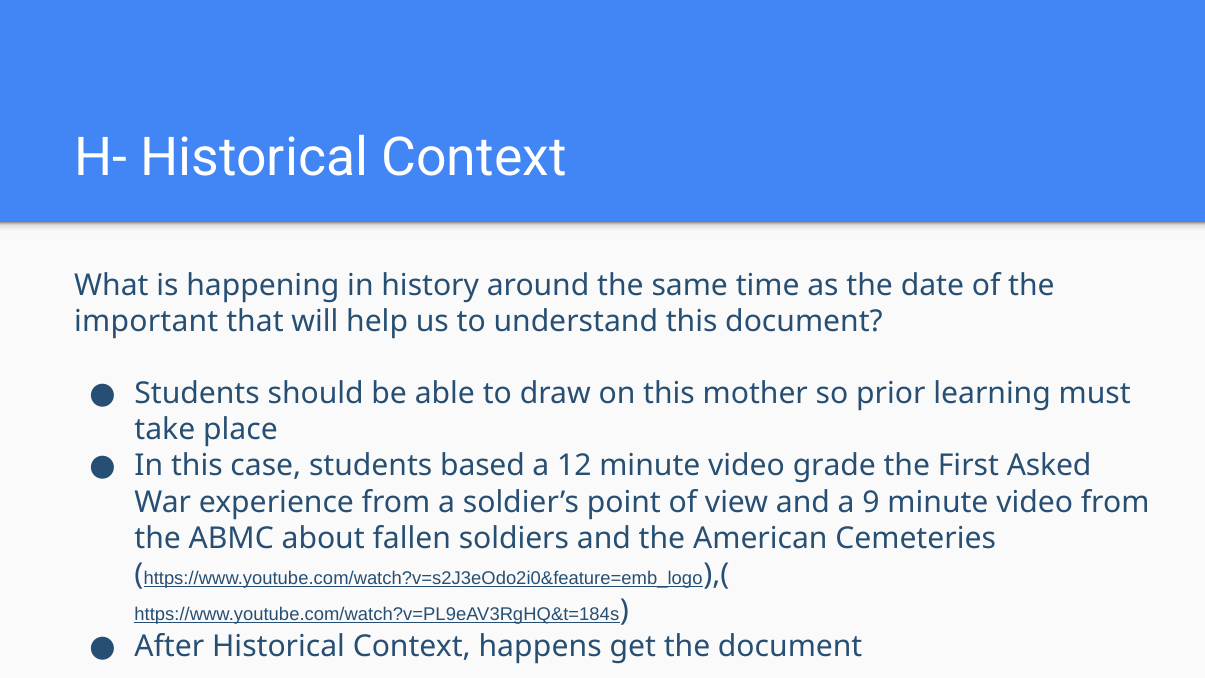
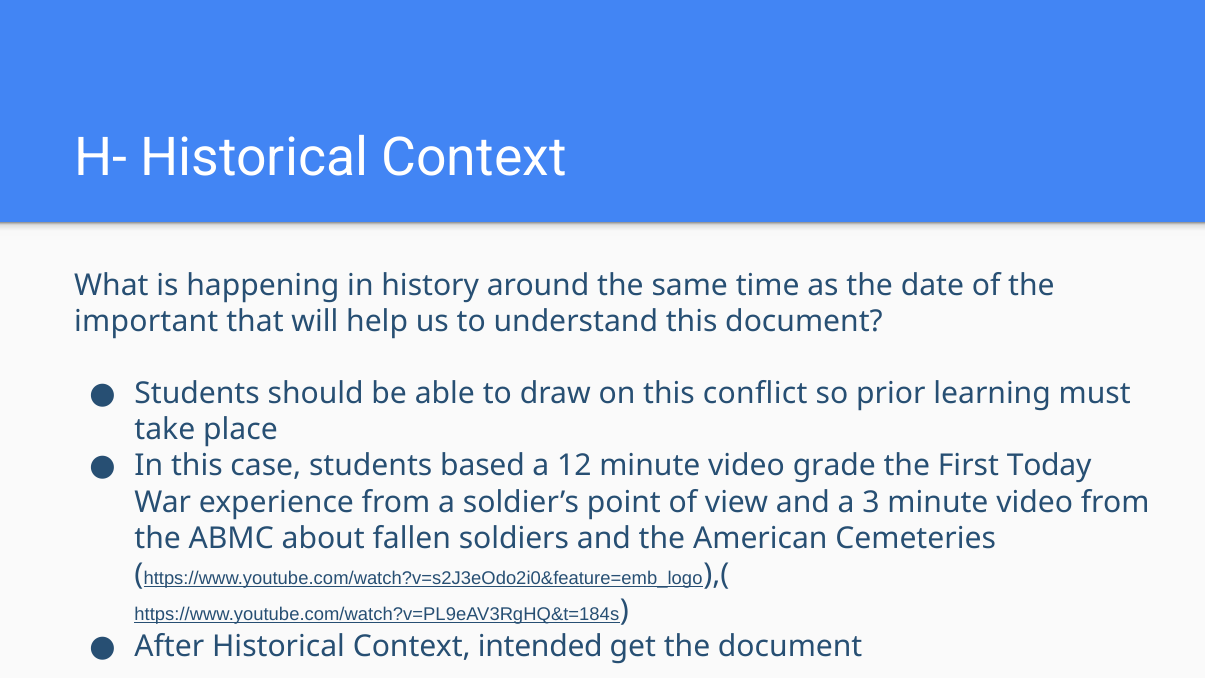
mother: mother -> conflict
Asked: Asked -> Today
9: 9 -> 3
happens: happens -> intended
